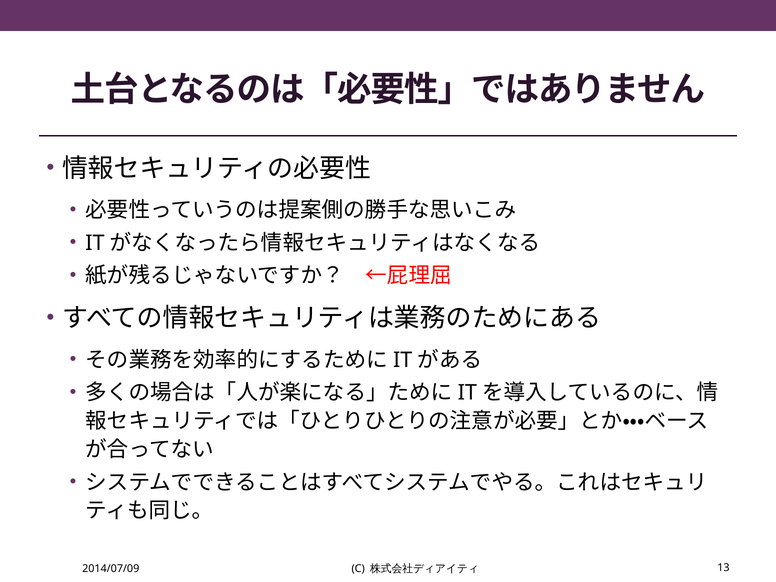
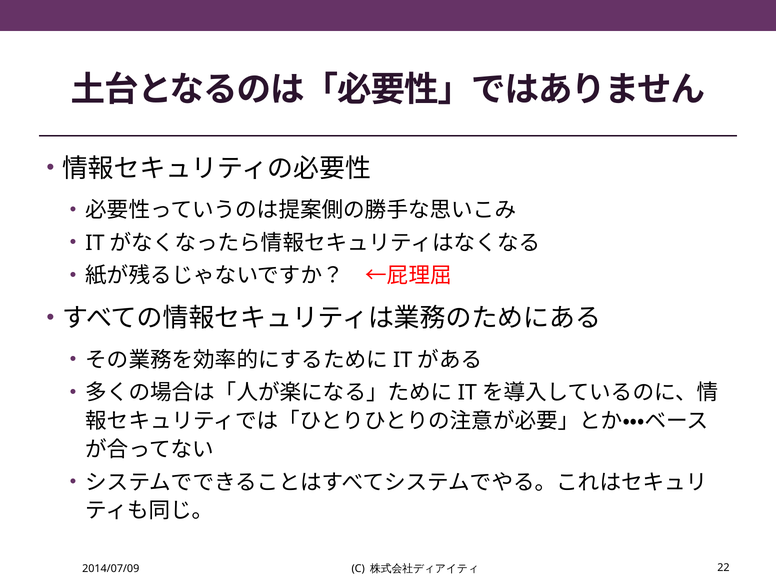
13: 13 -> 22
